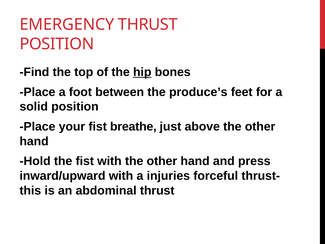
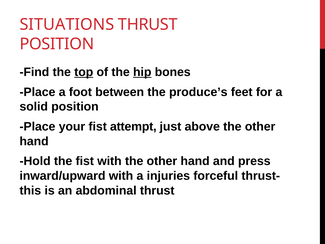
EMERGENCY: EMERGENCY -> SITUATIONS
top underline: none -> present
breathe: breathe -> attempt
